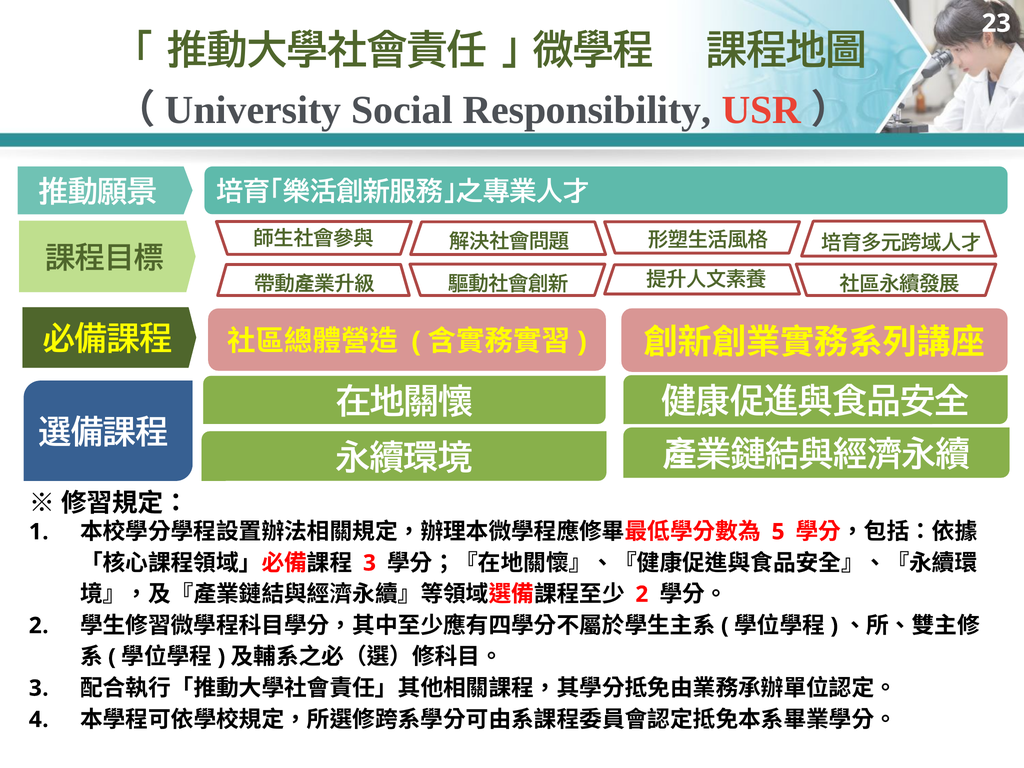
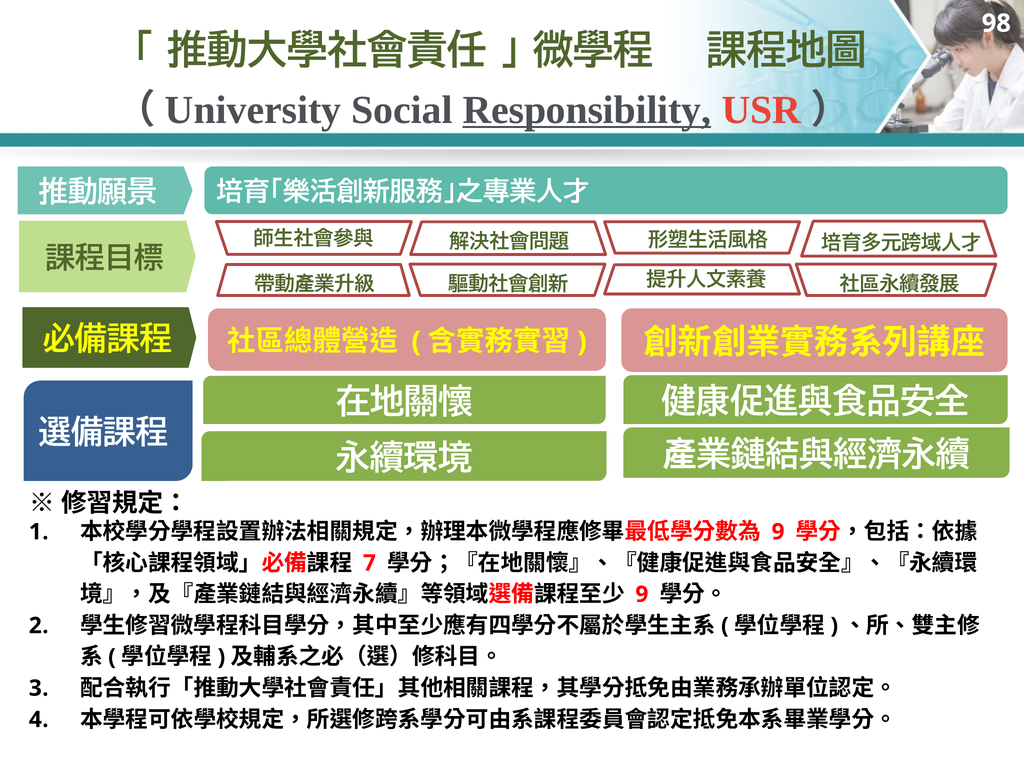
23: 23 -> 98
Responsibility underline: none -> present
5 at (778, 532): 5 -> 9
3 at (369, 563): 3 -> 7
2 at (642, 594): 2 -> 9
